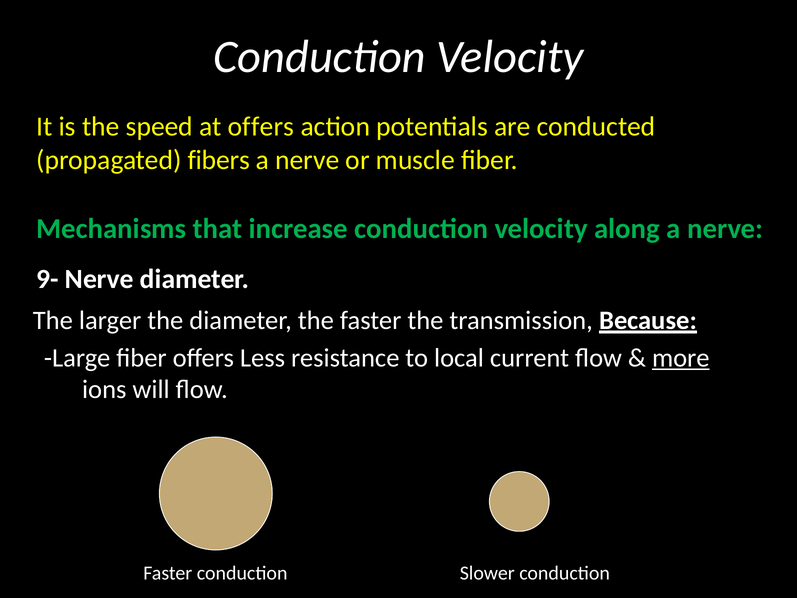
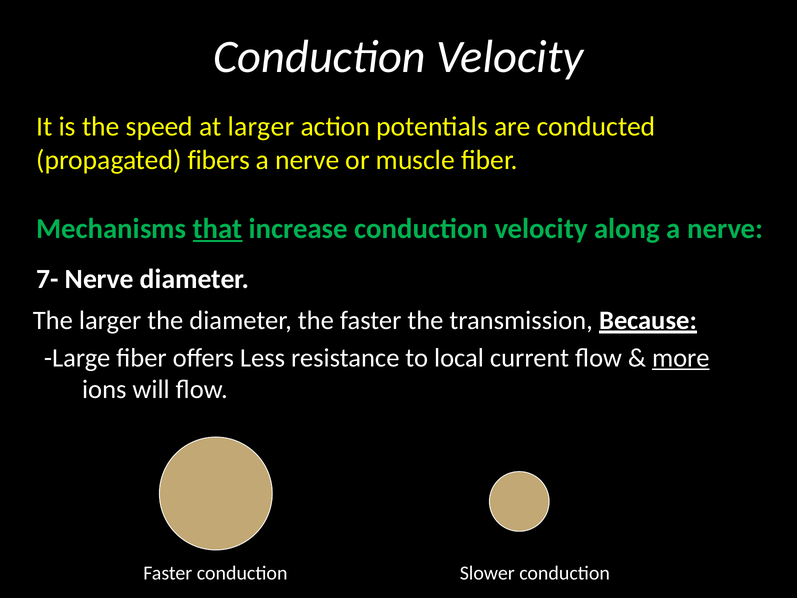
at offers: offers -> larger
that underline: none -> present
9-: 9- -> 7-
